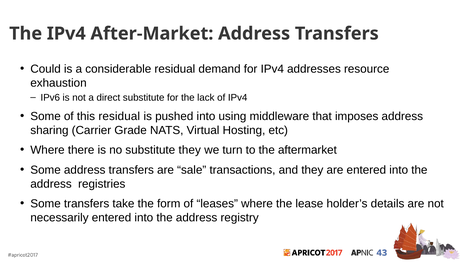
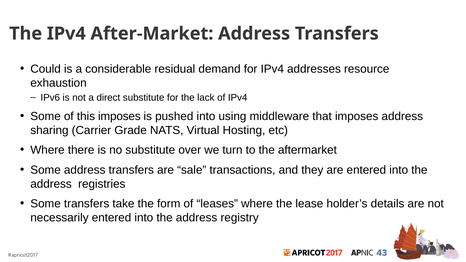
this residual: residual -> imposes
substitute they: they -> over
